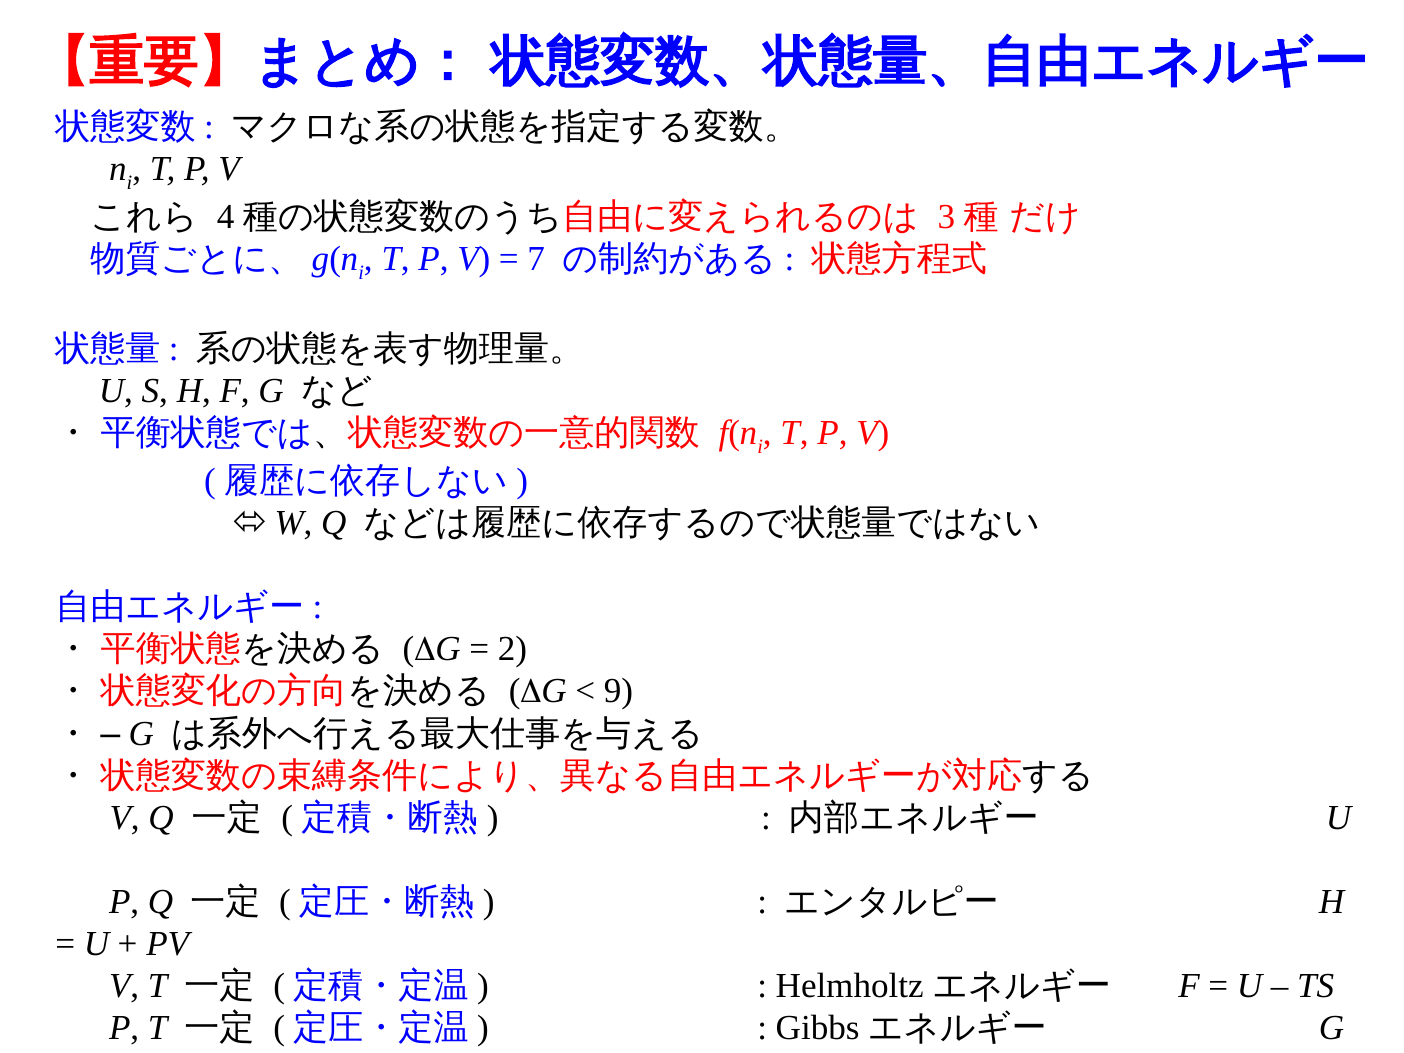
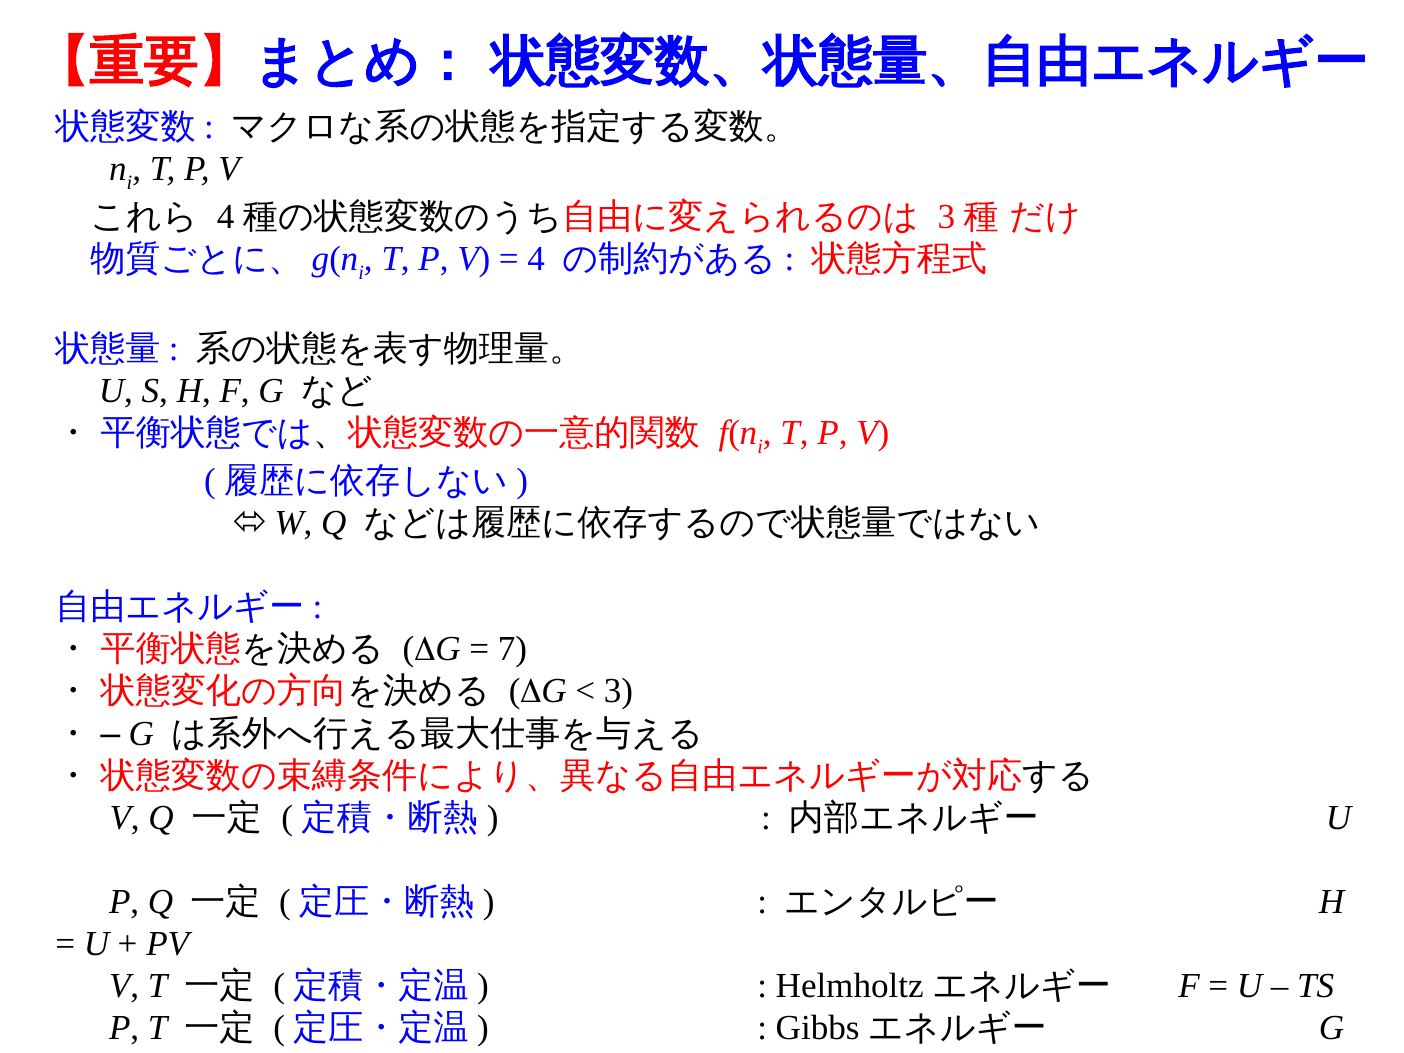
7: 7 -> 4
2: 2 -> 7
9: 9 -> 3
